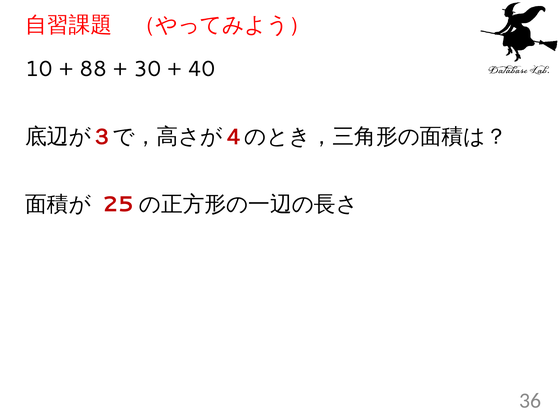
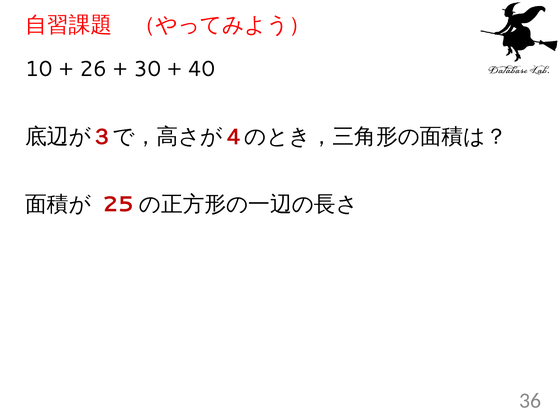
88: 88 -> 26
